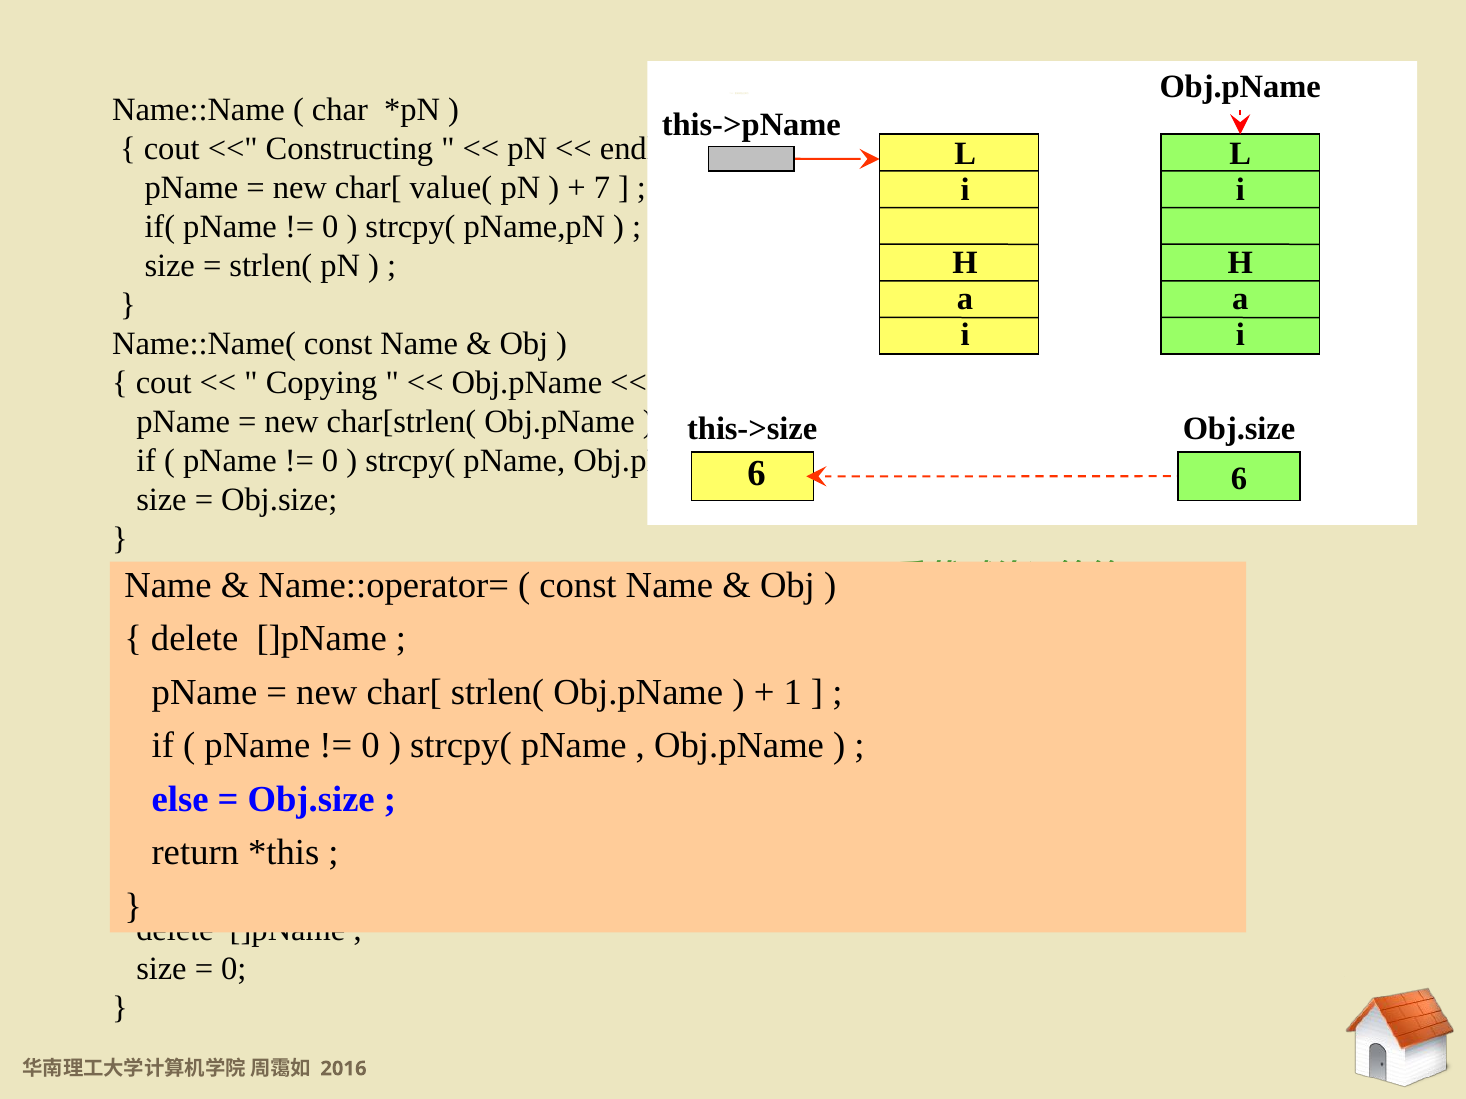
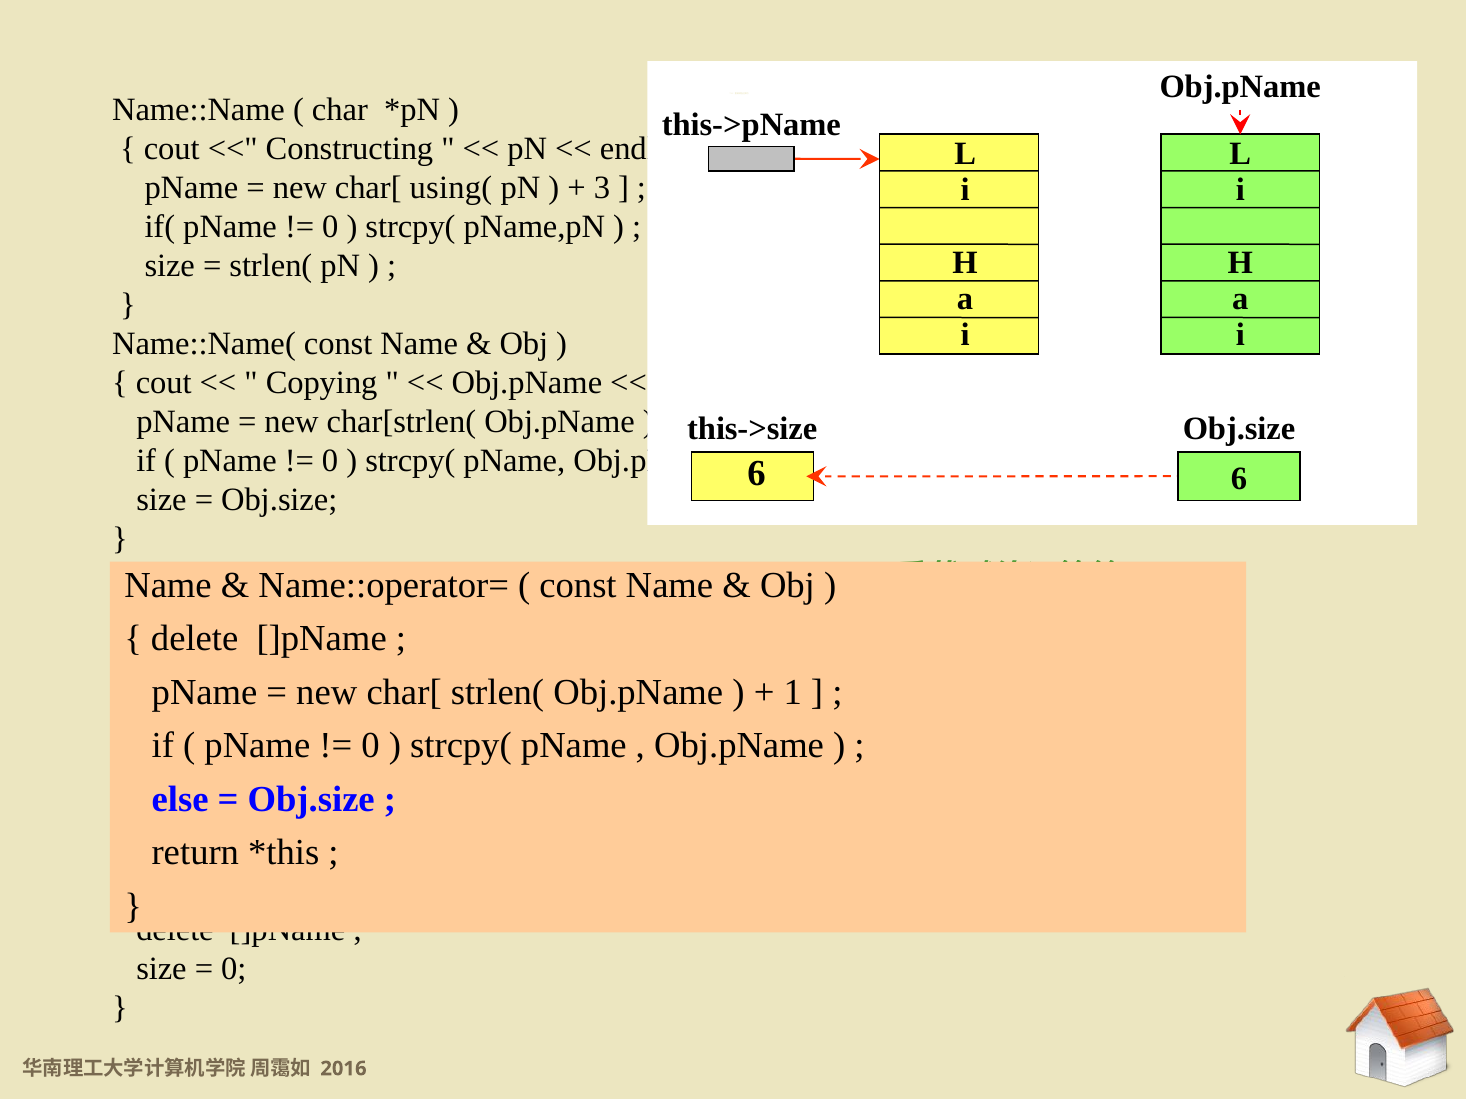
value(: value( -> using(
7: 7 -> 3
